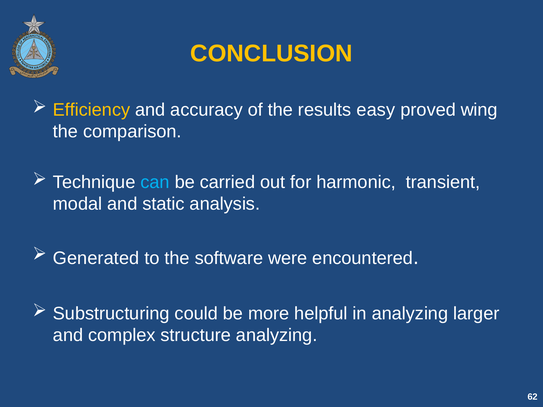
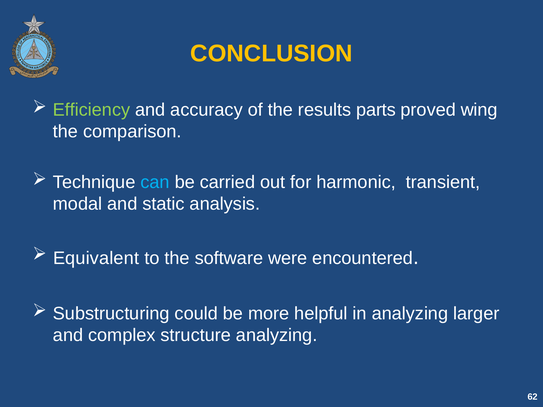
Efficiency colour: yellow -> light green
easy: easy -> parts
Generated: Generated -> Equivalent
